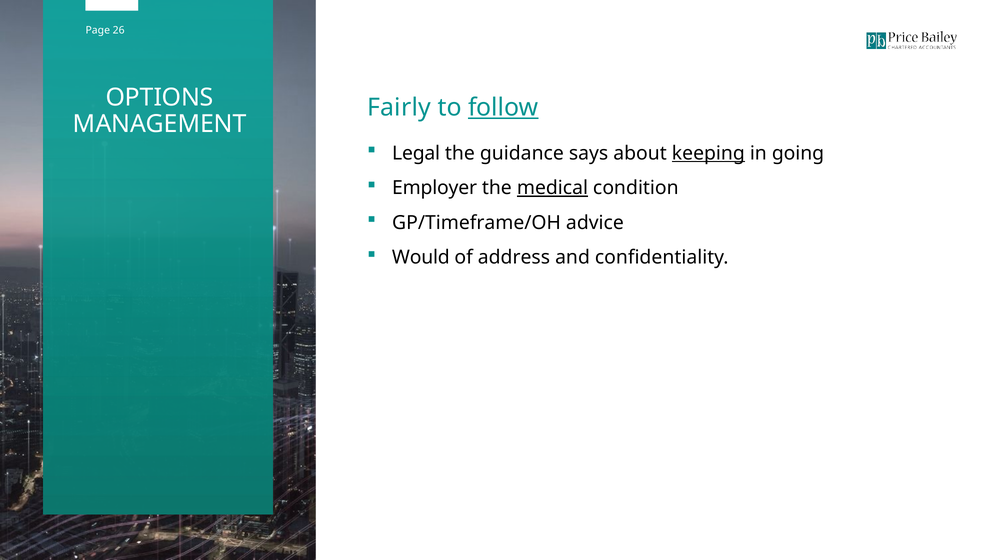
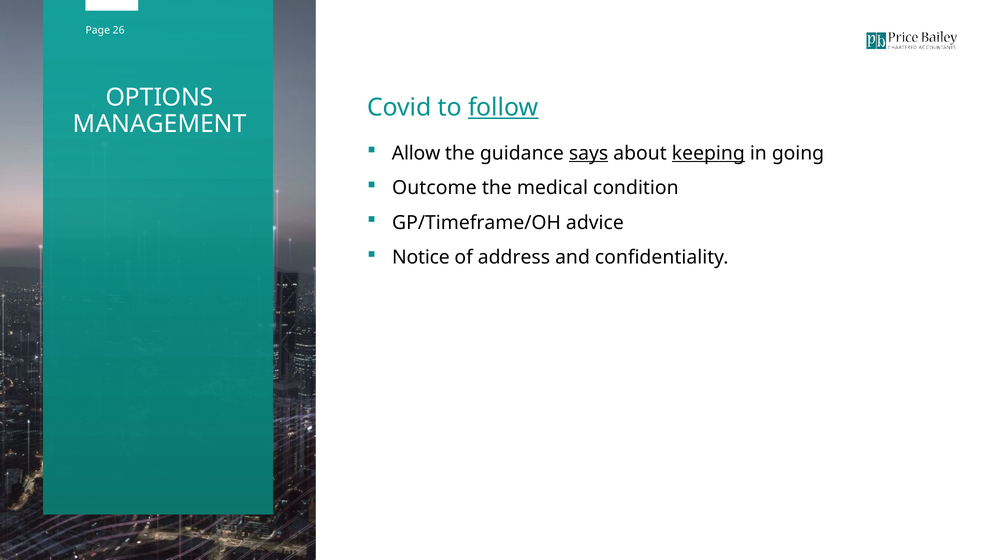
Fairly: Fairly -> Covid
Legal: Legal -> Allow
says underline: none -> present
Employer: Employer -> Outcome
medical underline: present -> none
Would: Would -> Notice
